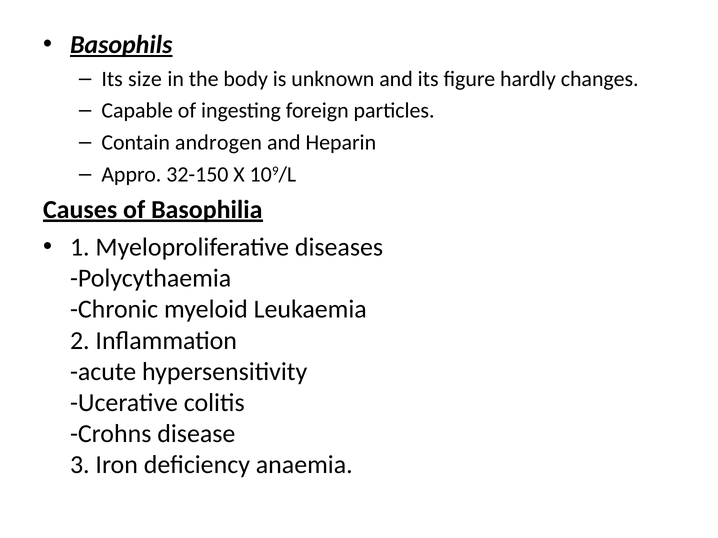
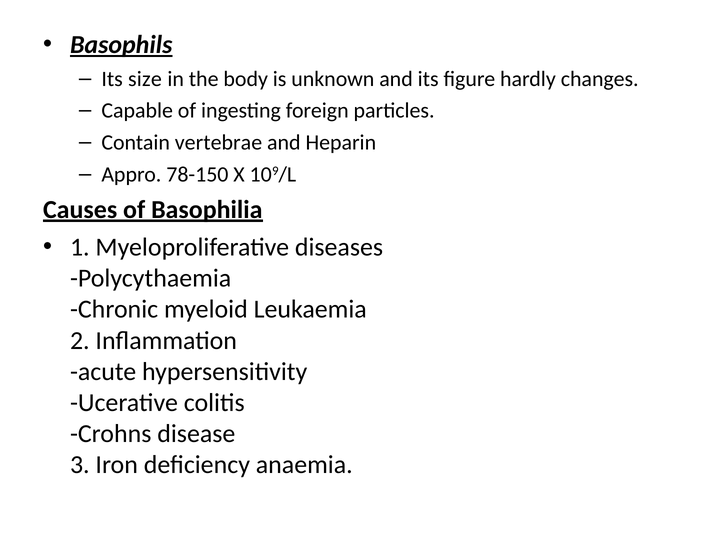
androgen: androgen -> vertebrae
32-150: 32-150 -> 78-150
